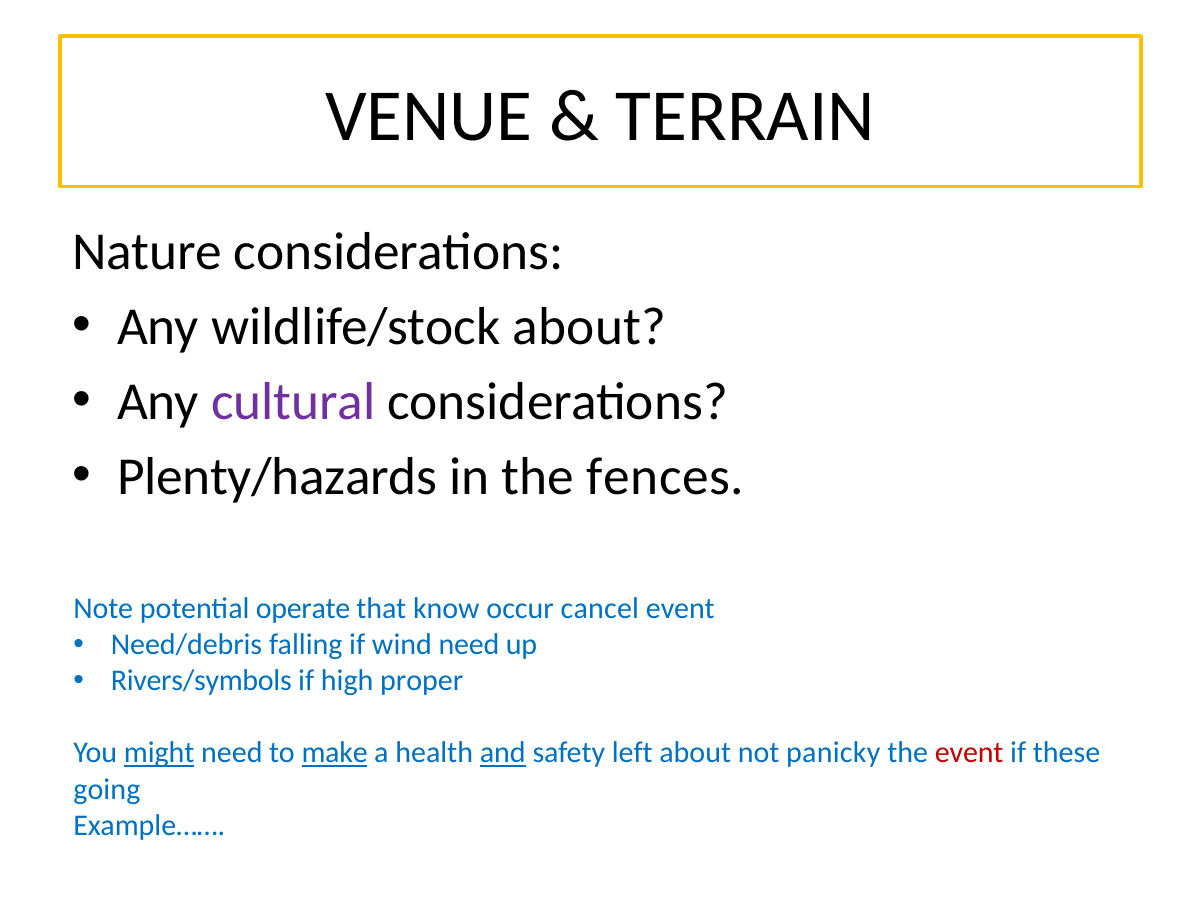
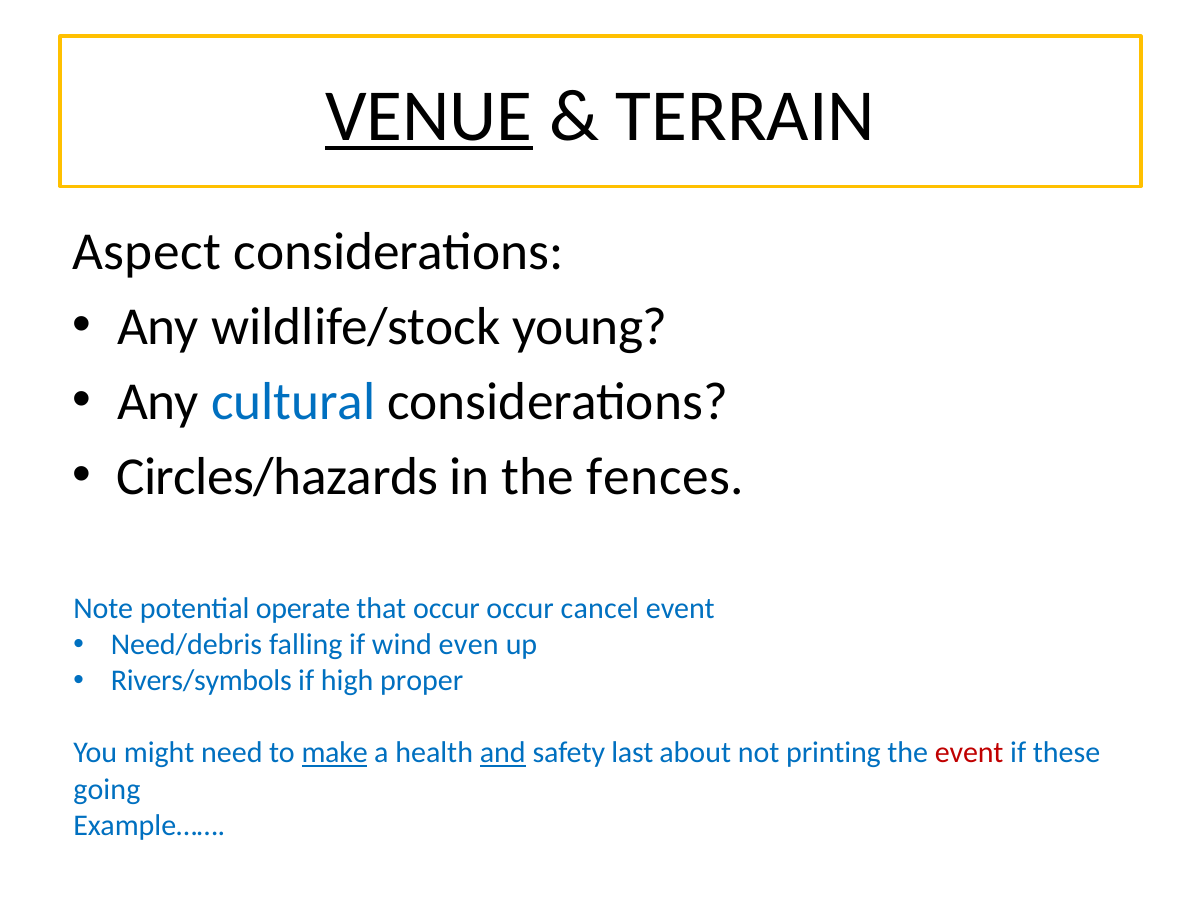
VENUE underline: none -> present
Nature: Nature -> Aspect
wildlife/stock about: about -> young
cultural colour: purple -> blue
Plenty/hazards: Plenty/hazards -> Circles/hazards
that know: know -> occur
wind need: need -> even
might underline: present -> none
left: left -> last
panicky: panicky -> printing
